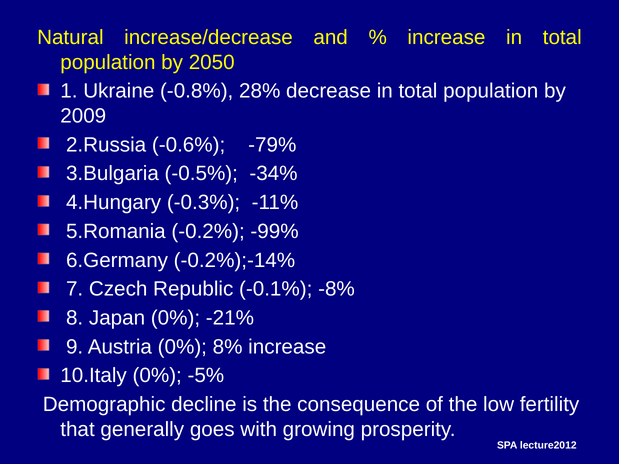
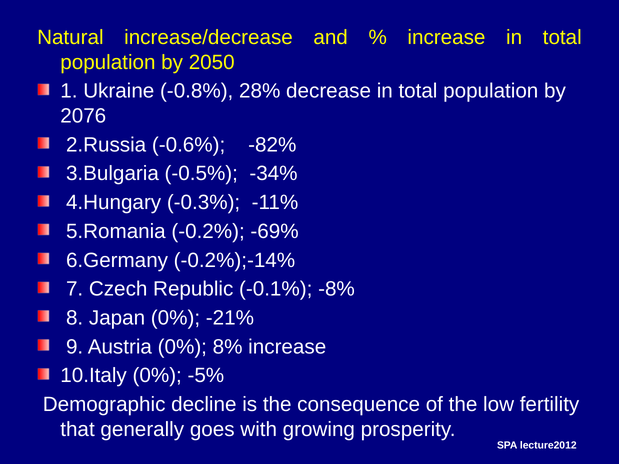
2009: 2009 -> 2076
-79%: -79% -> -82%
-99%: -99% -> -69%
